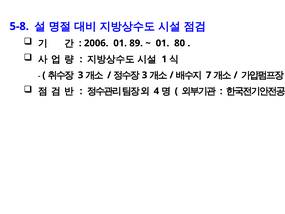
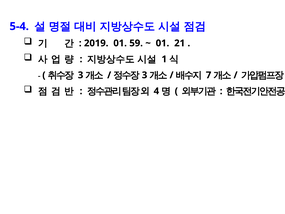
5-8: 5-8 -> 5-4
2006: 2006 -> 2019
89: 89 -> 59
80: 80 -> 21
